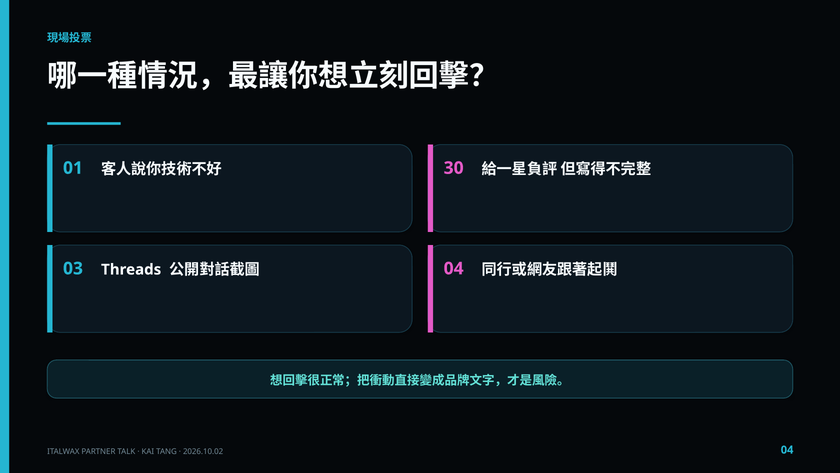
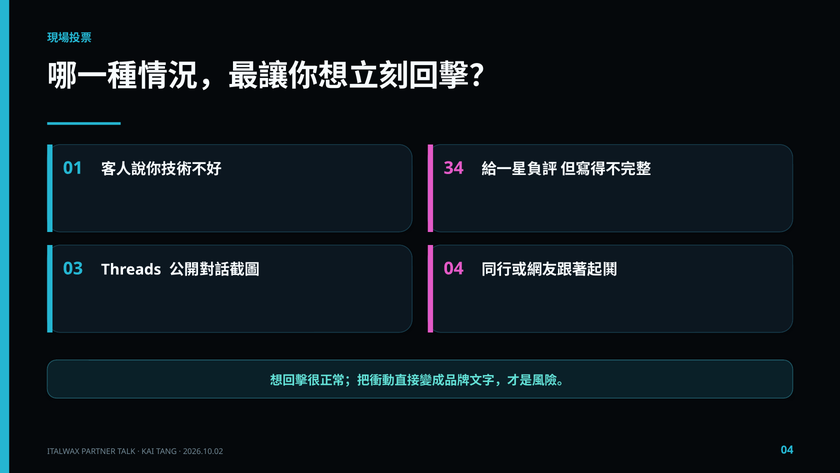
30: 30 -> 34
